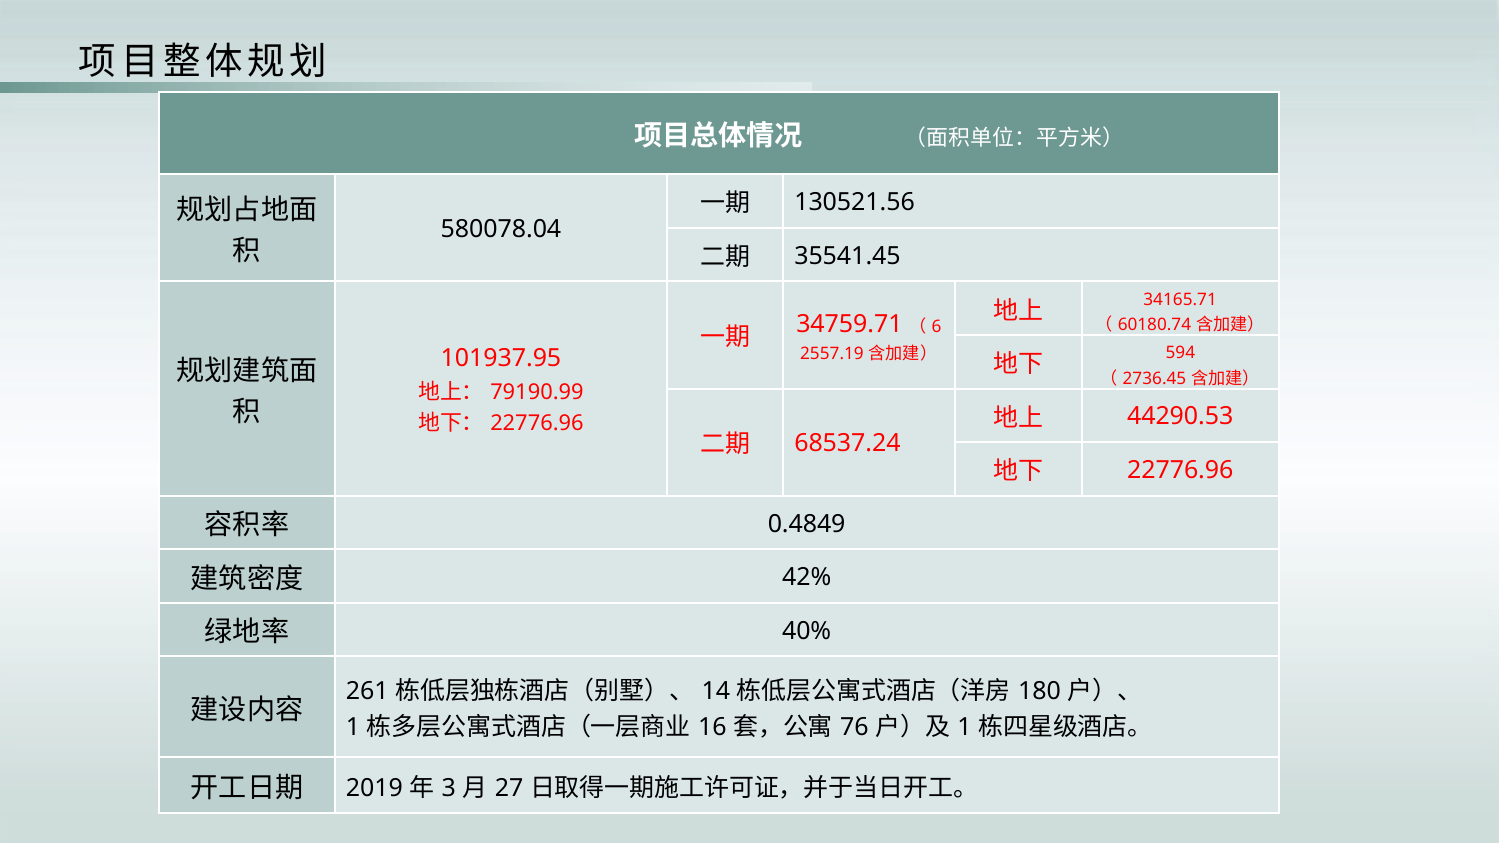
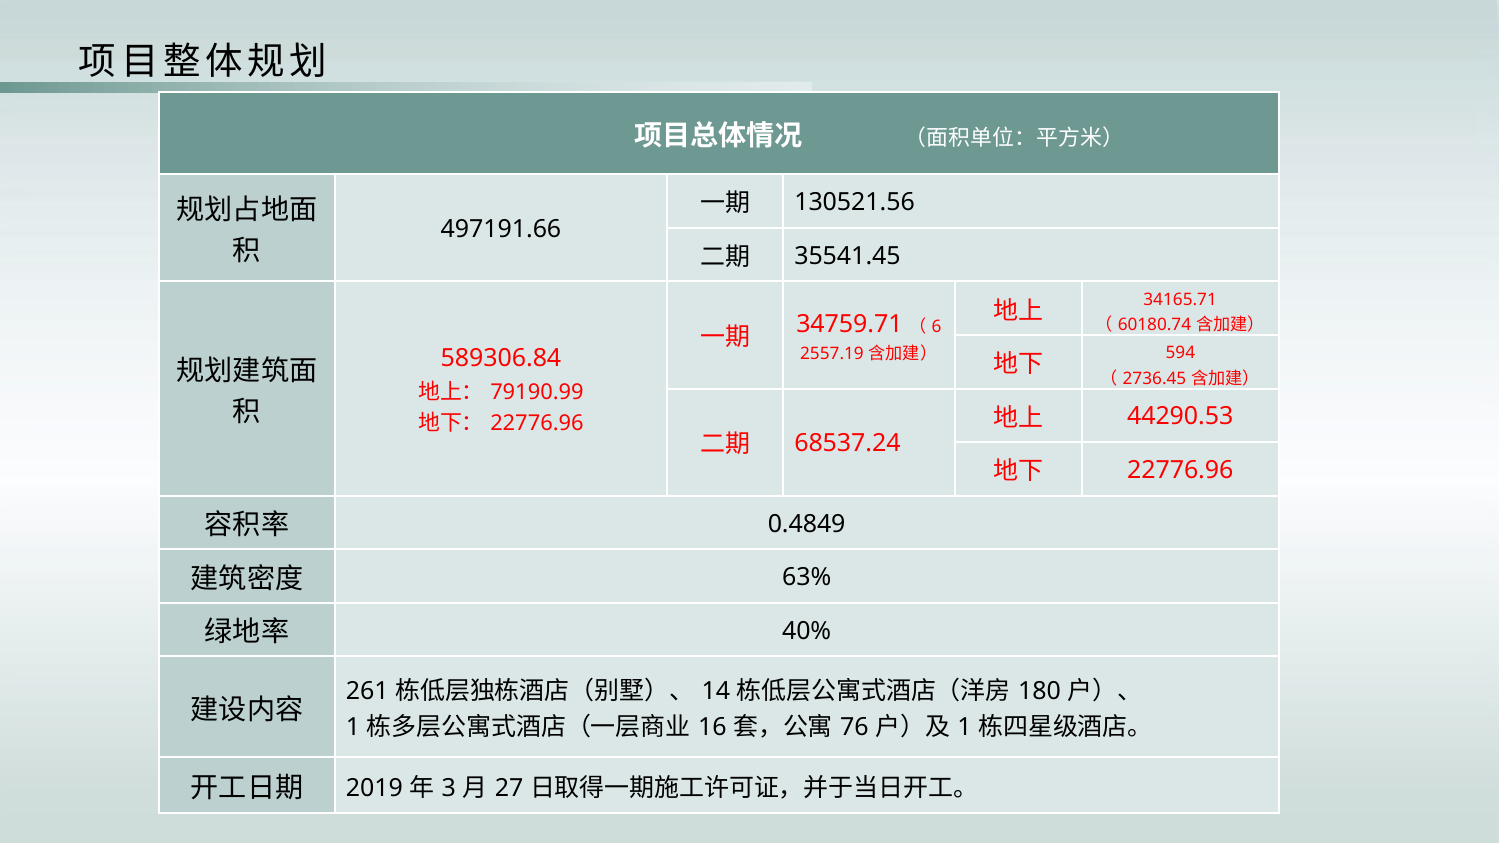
580078.04: 580078.04 -> 497191.66
101937.95: 101937.95 -> 589306.84
42%: 42% -> 63%
